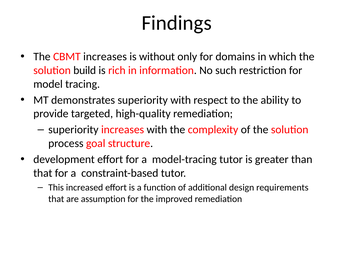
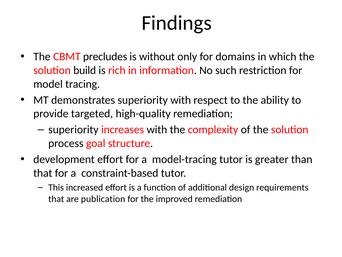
CBMT increases: increases -> precludes
assumption: assumption -> publication
